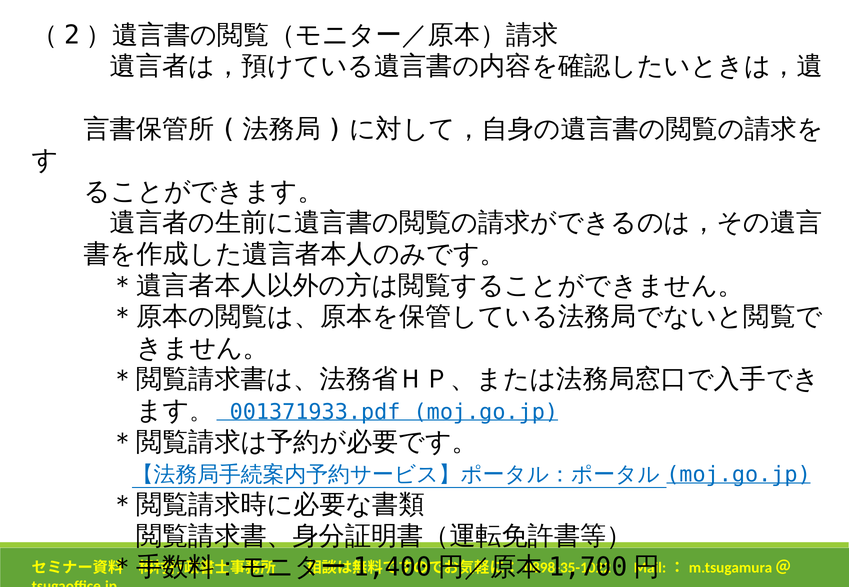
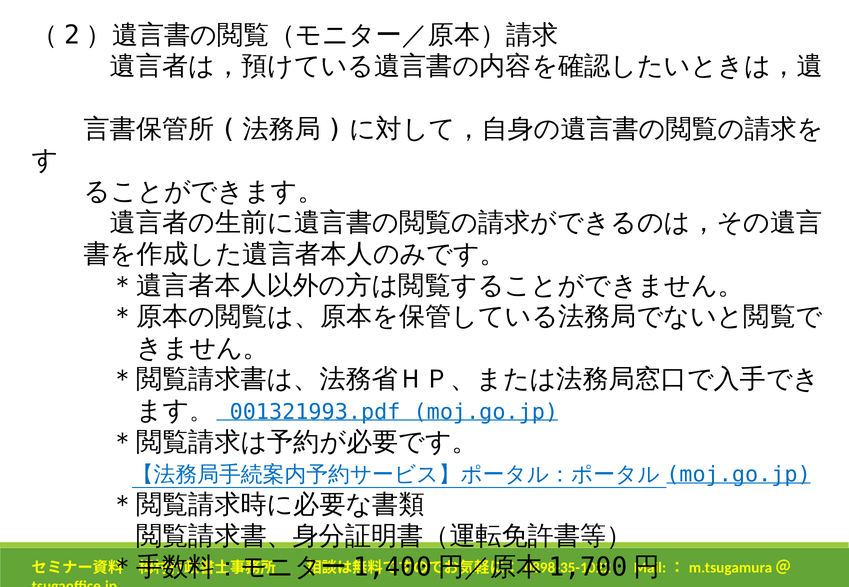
001371933.pdf: 001371933.pdf -> 001321993.pdf
